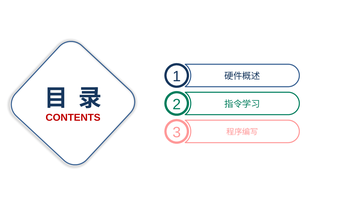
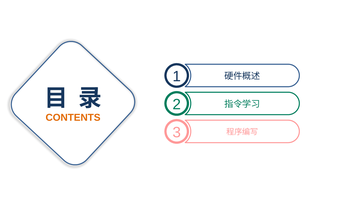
CONTENTS colour: red -> orange
